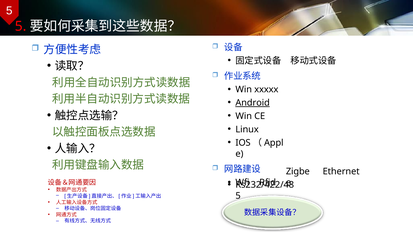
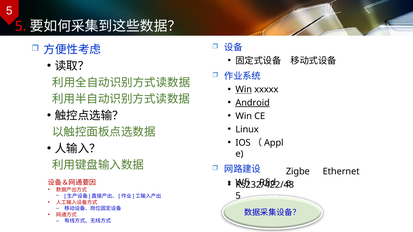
Win at (244, 90) underline: none -> present
